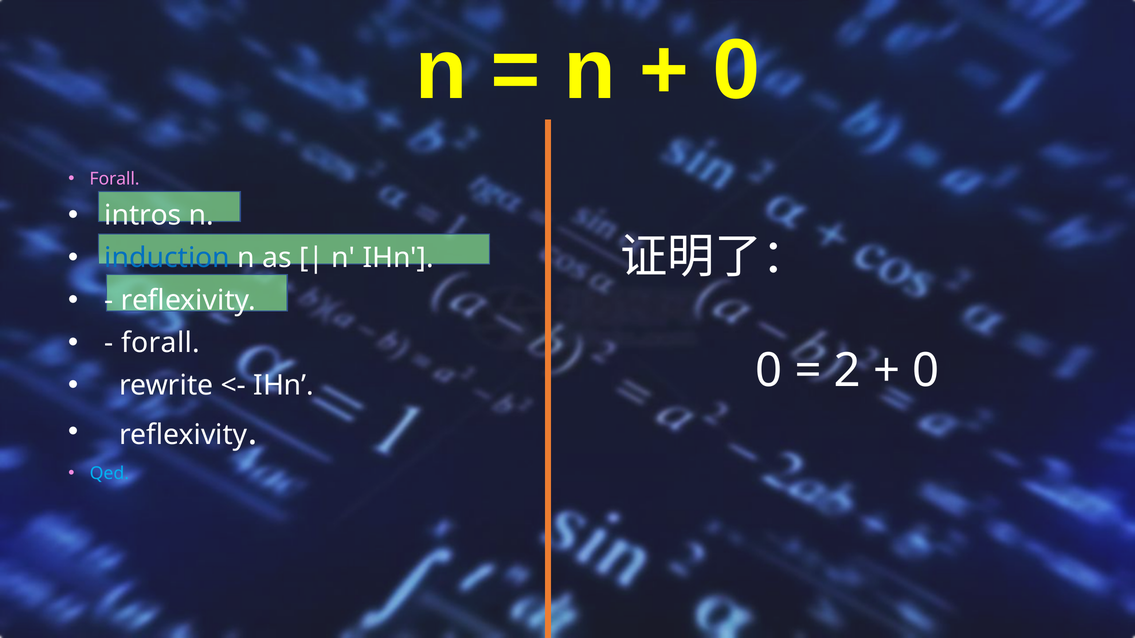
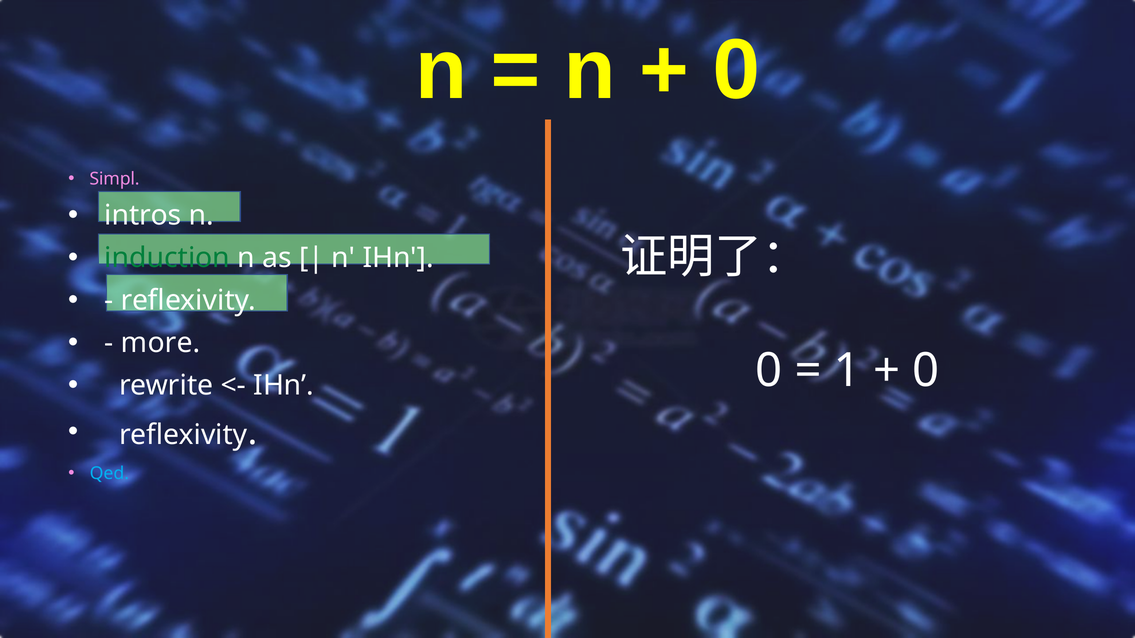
Forall at (115, 179): Forall -> Simpl
induction colour: blue -> green
forall at (161, 343): forall -> more
2: 2 -> 1
